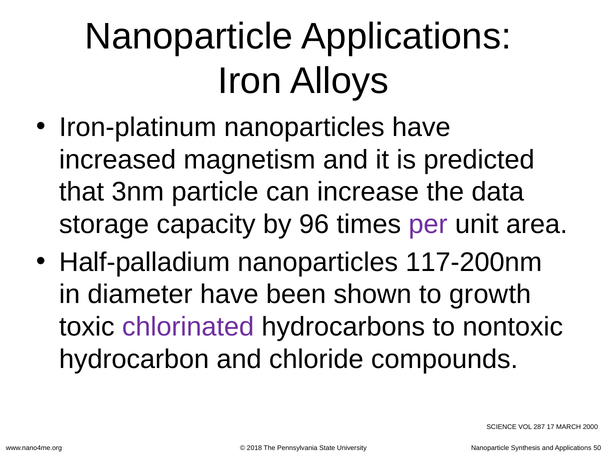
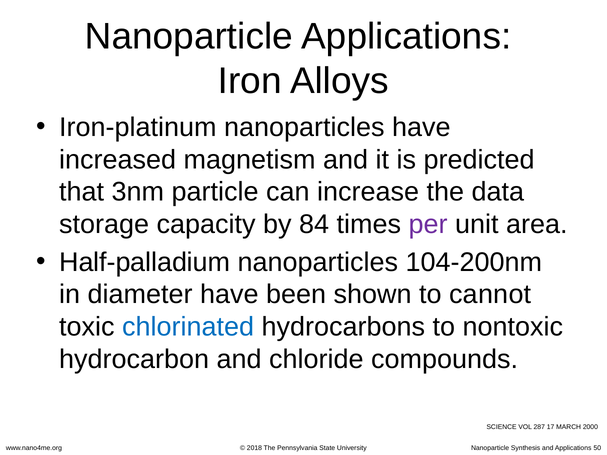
96: 96 -> 84
117-200nm: 117-200nm -> 104-200nm
growth: growth -> cannot
chlorinated colour: purple -> blue
